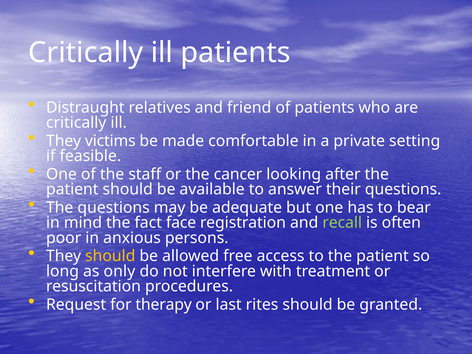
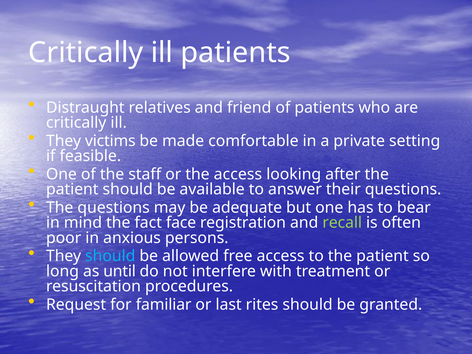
the cancer: cancer -> access
should at (110, 256) colour: yellow -> light blue
only: only -> until
therapy: therapy -> familiar
